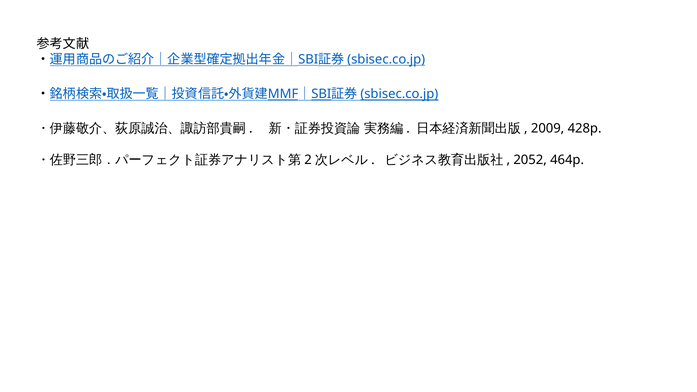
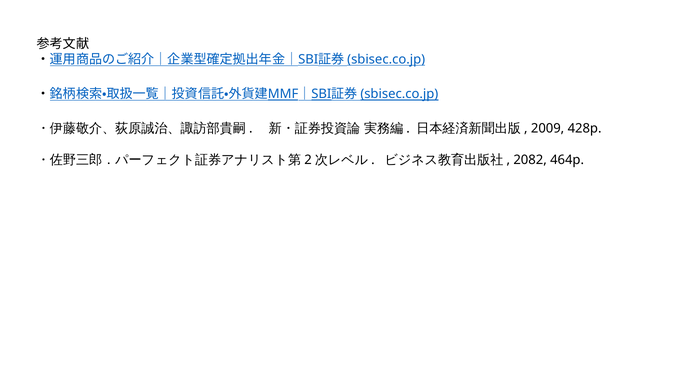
2052: 2052 -> 2082
